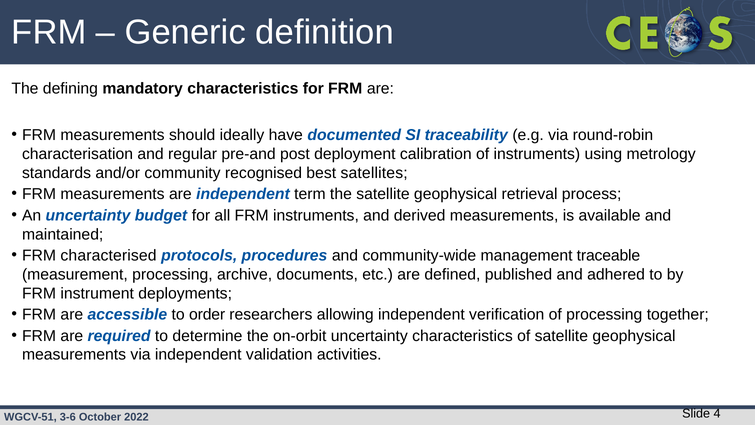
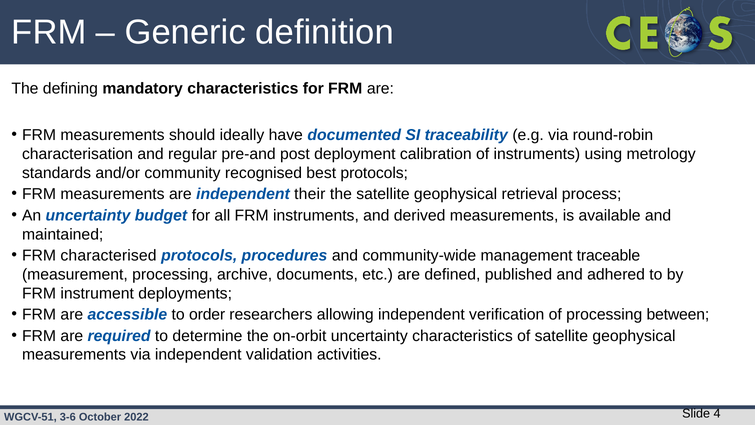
best satellites: satellites -> protocols
term: term -> their
together: together -> between
